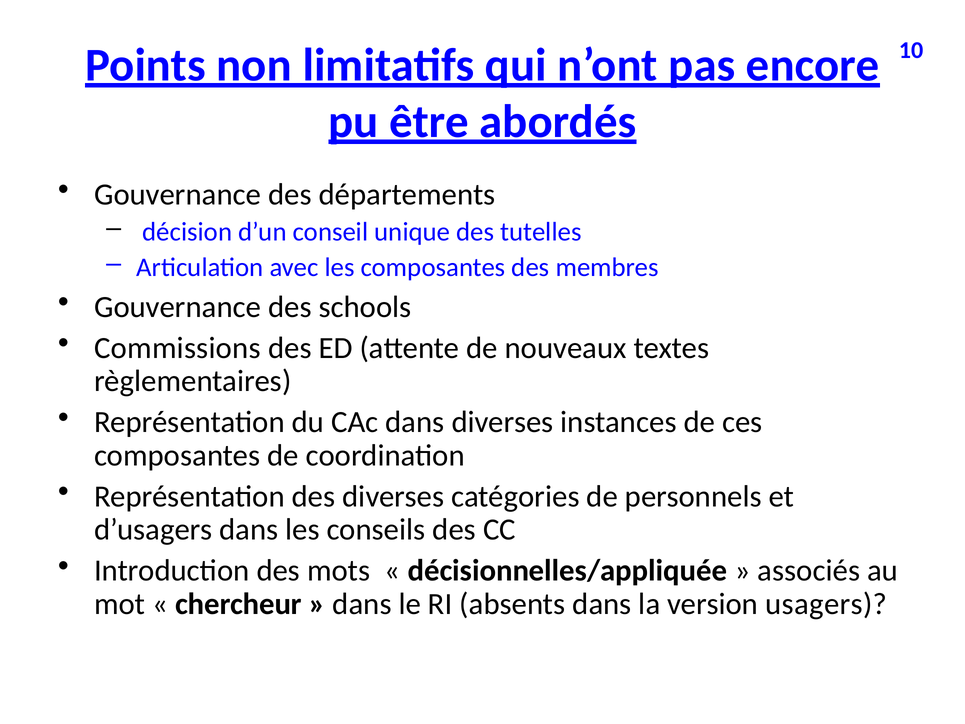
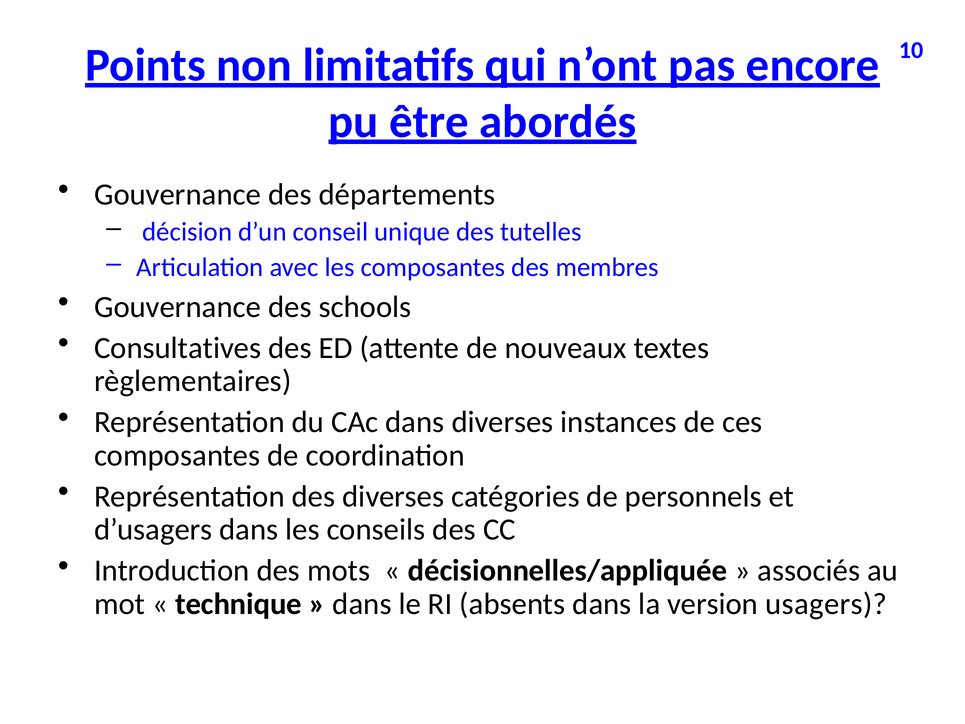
Commissions: Commissions -> Consultatives
chercheur: chercheur -> technique
